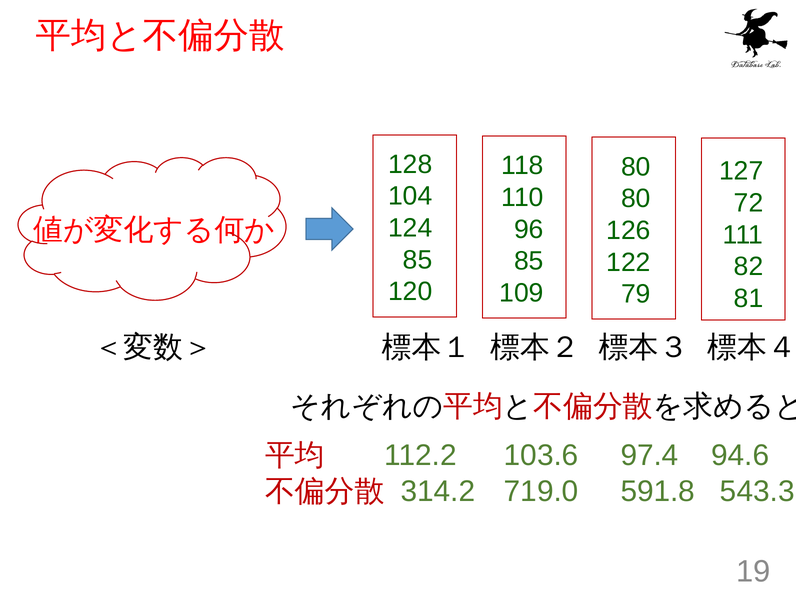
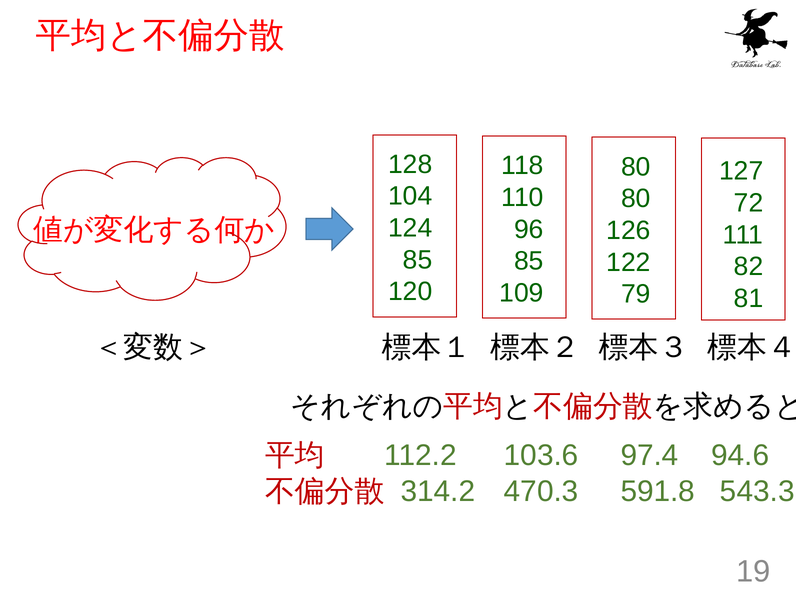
719.0: 719.0 -> 470.3
